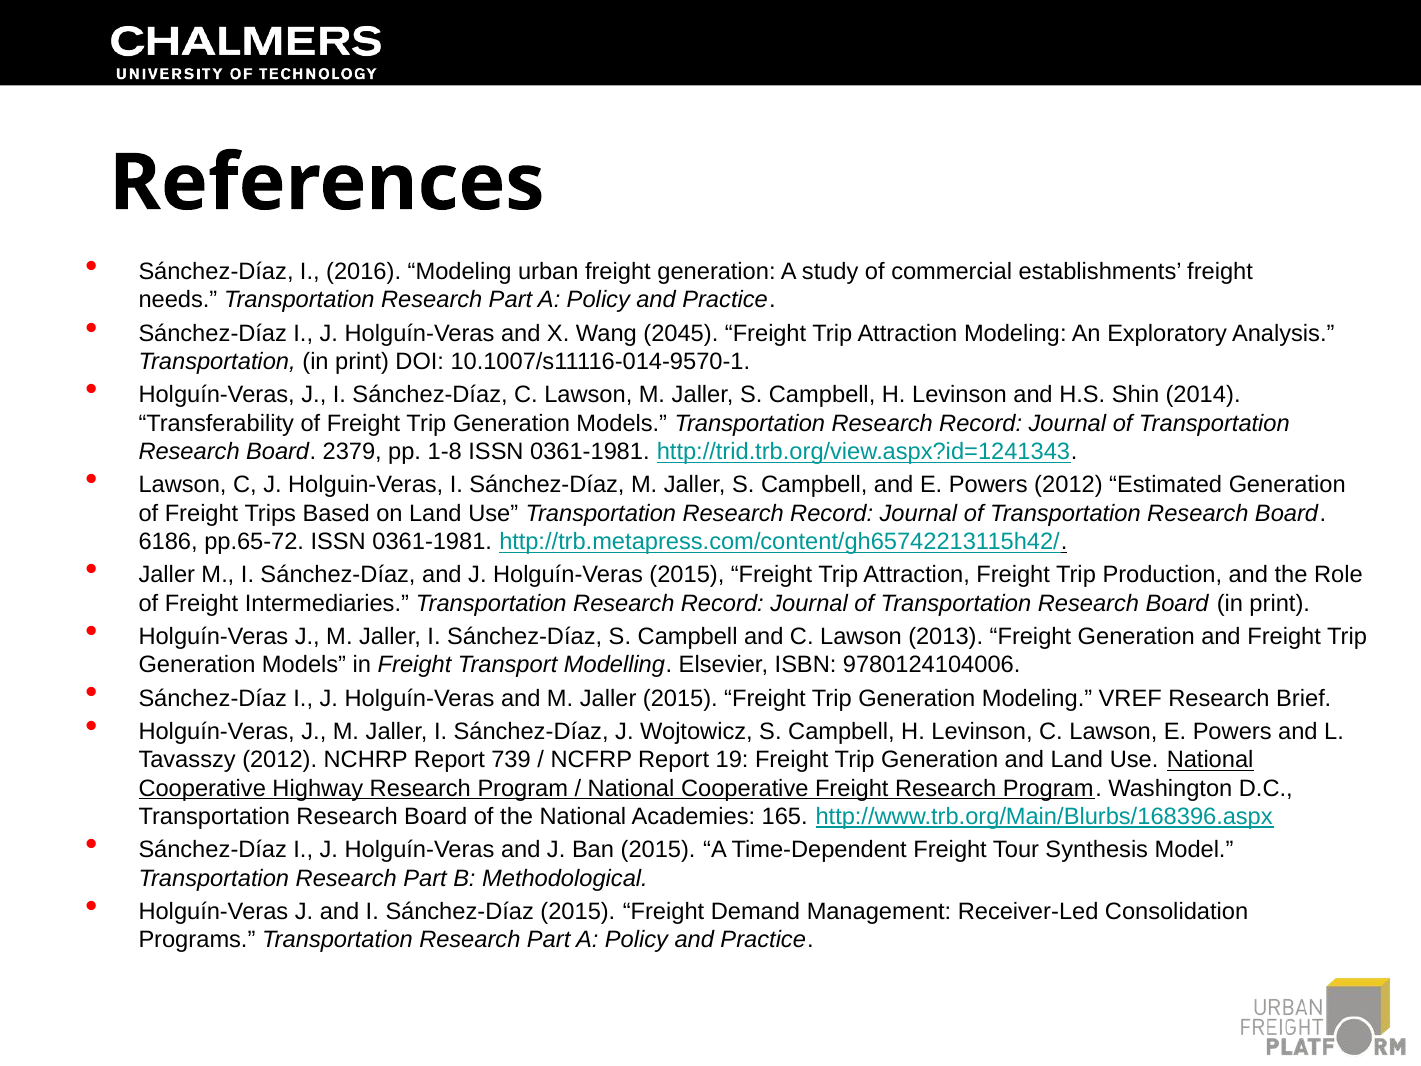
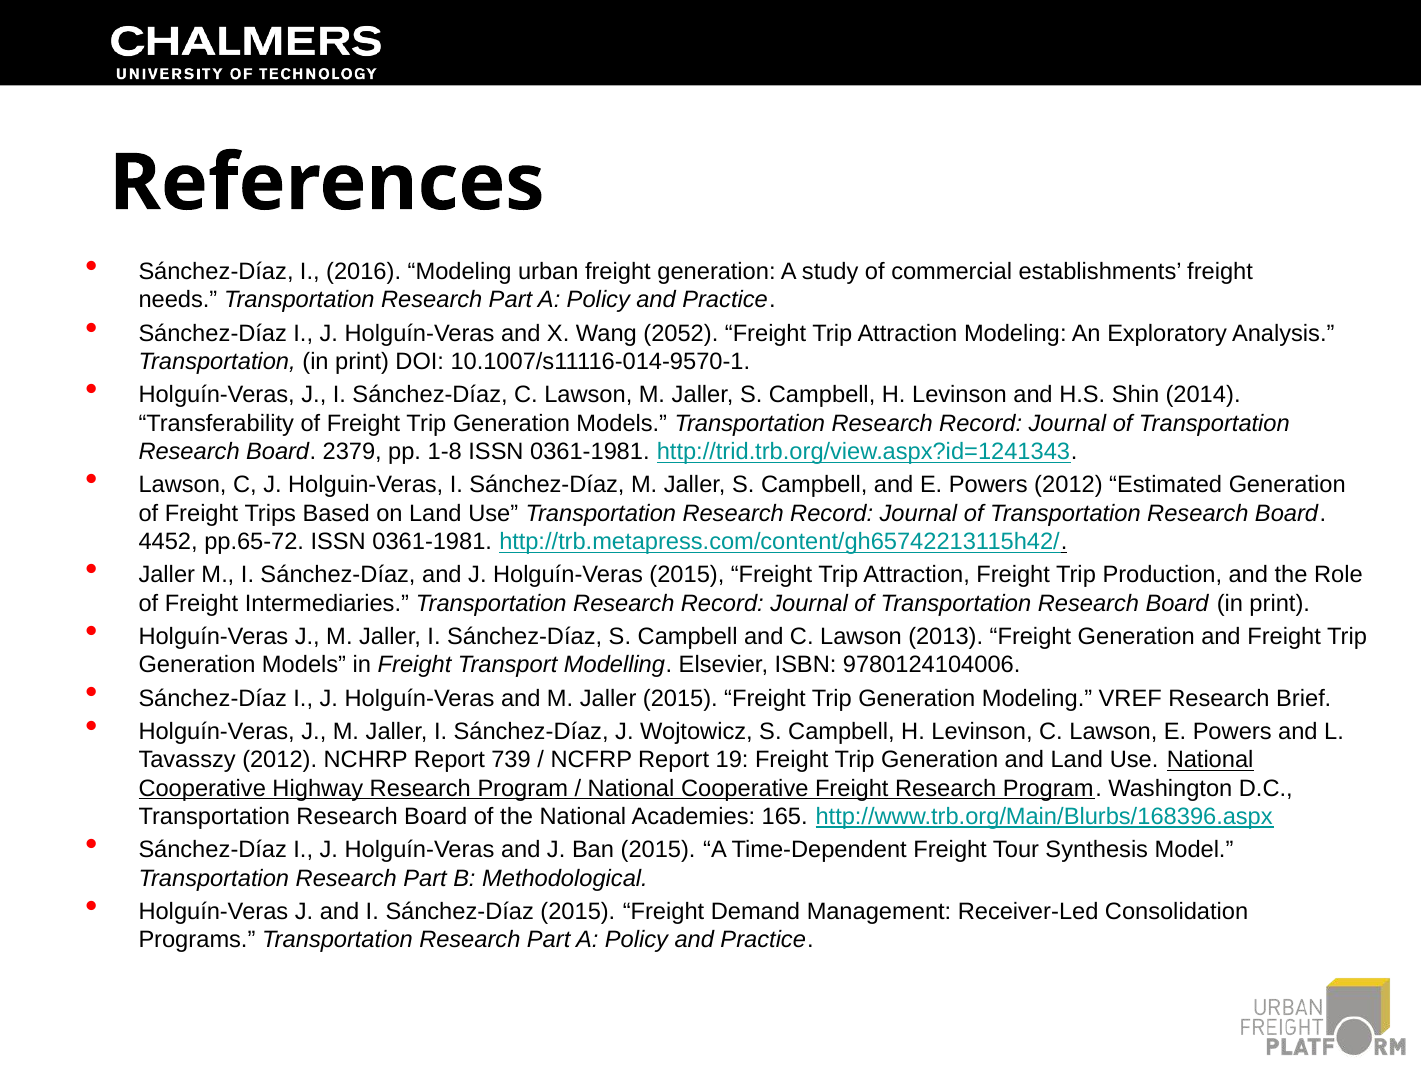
2045: 2045 -> 2052
6186: 6186 -> 4452
